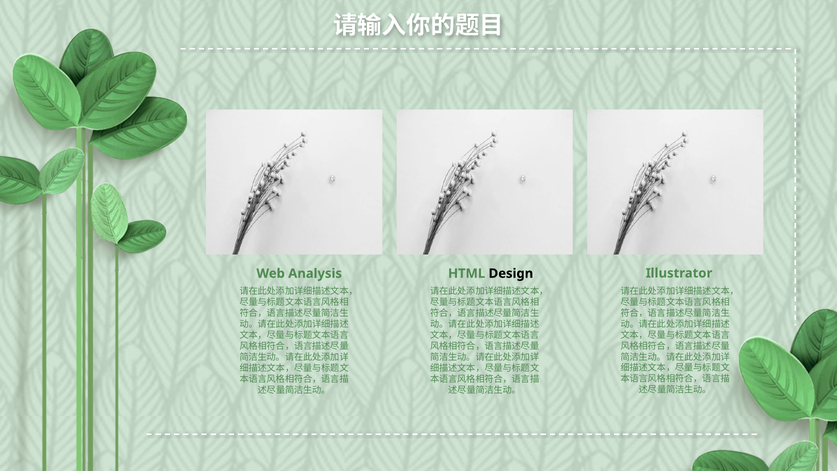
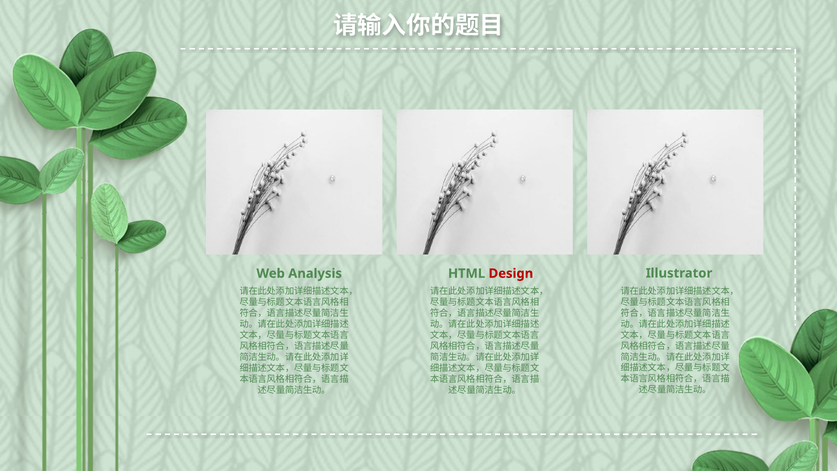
Design colour: black -> red
